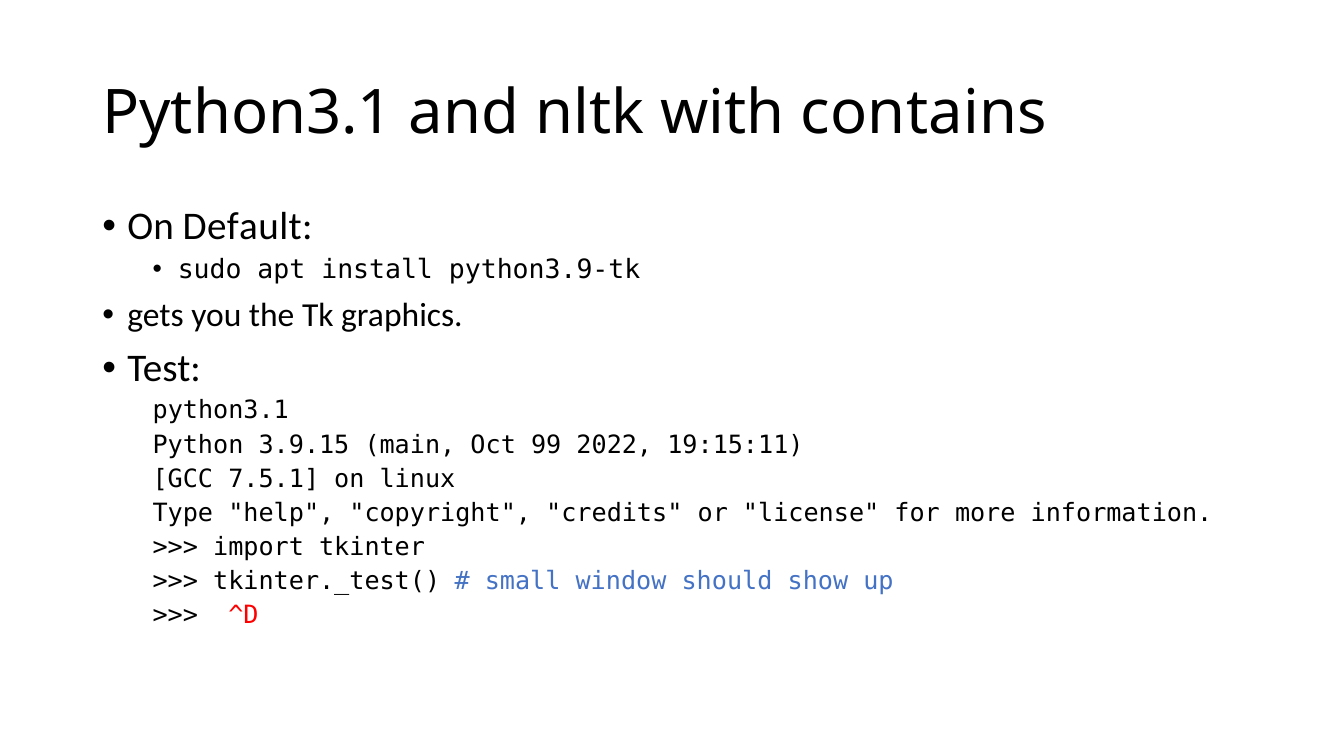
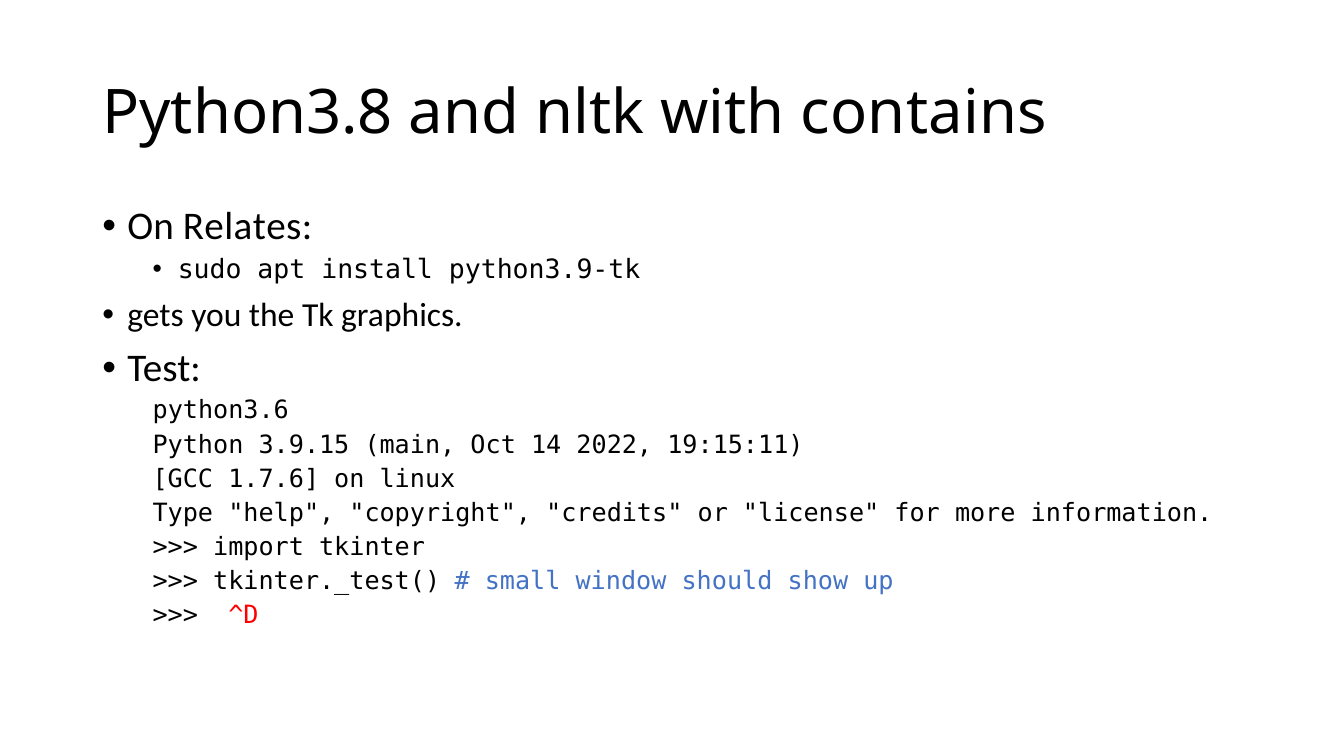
Python3.1 at (248, 113): Python3.1 -> Python3.8
Default: Default -> Relates
python3.1 at (221, 411): python3.1 -> python3.6
99: 99 -> 14
7.5.1: 7.5.1 -> 1.7.6
